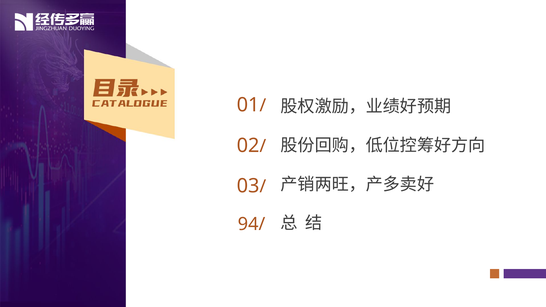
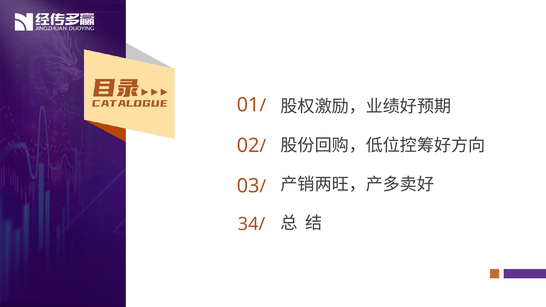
94/: 94/ -> 34/
